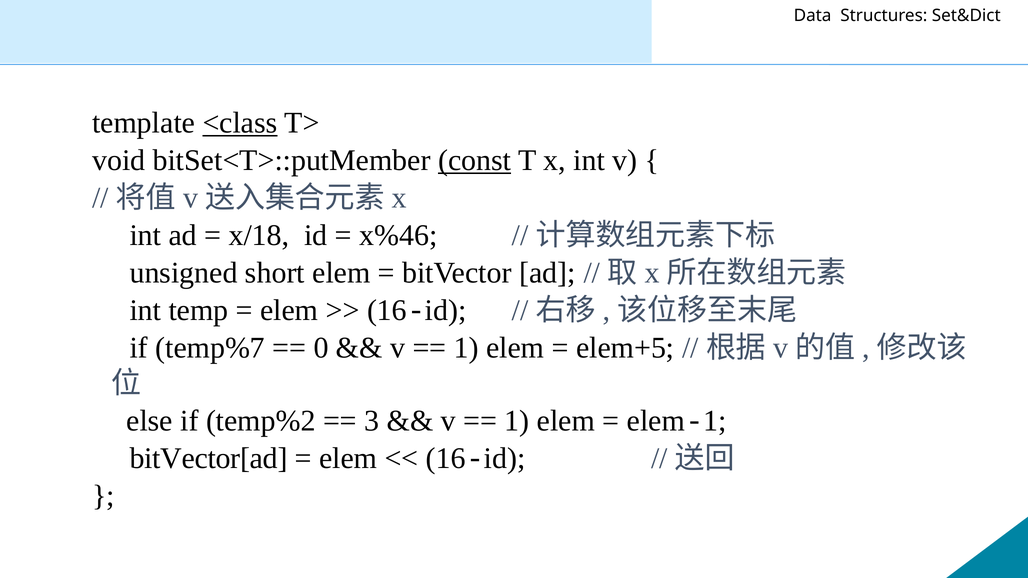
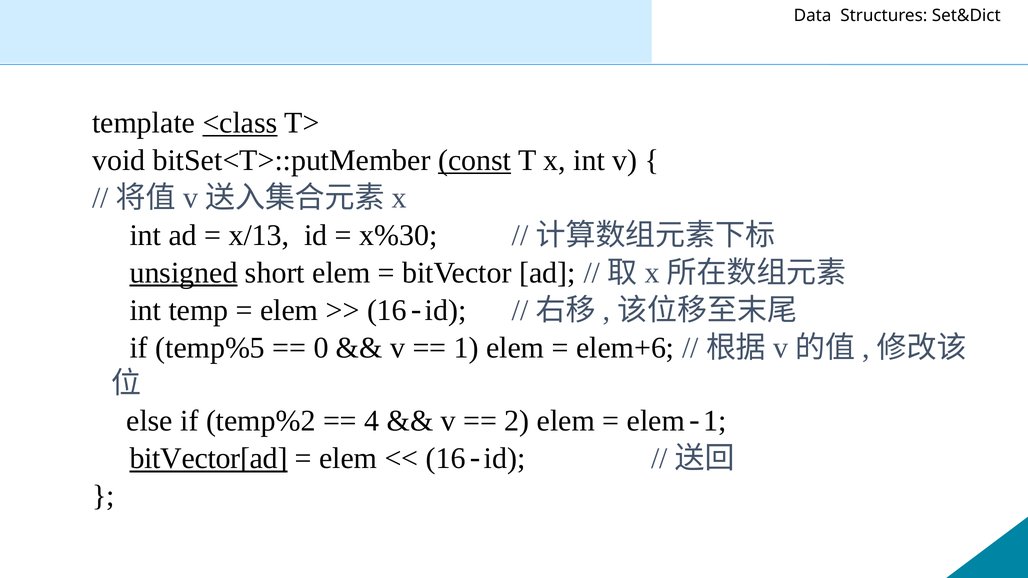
x/18: x/18 -> x/13
x%46: x%46 -> x%30
unsigned underline: none -> present
temp%7: temp%7 -> temp%5
elem+5: elem+5 -> elem+6
3: 3 -> 4
1 at (517, 421): 1 -> 2
bitVector[ad underline: none -> present
